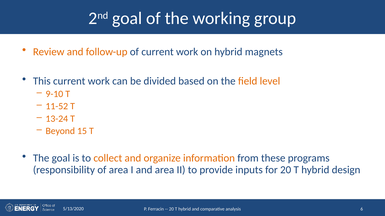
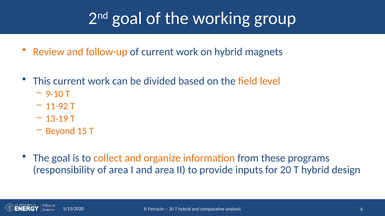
11-52: 11-52 -> 11-92
13-24: 13-24 -> 13-19
